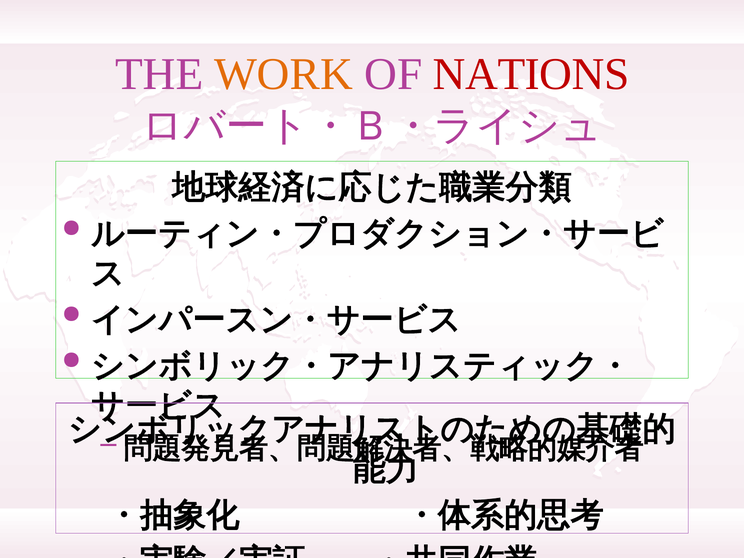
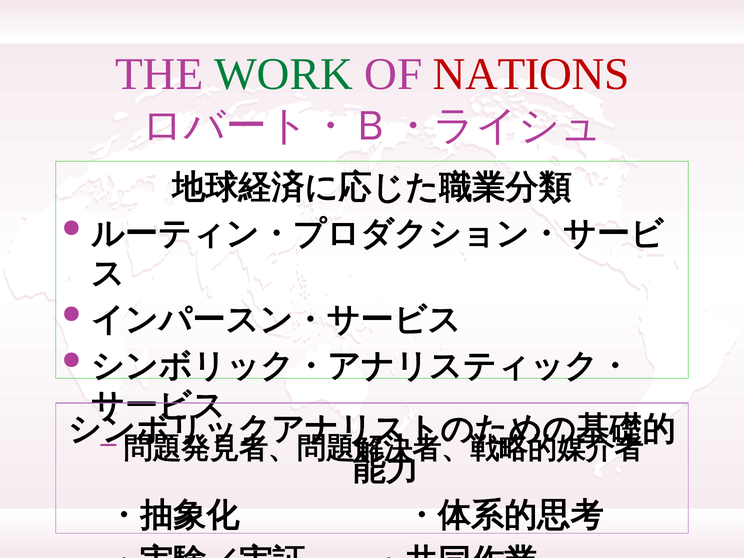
WORK colour: orange -> green
